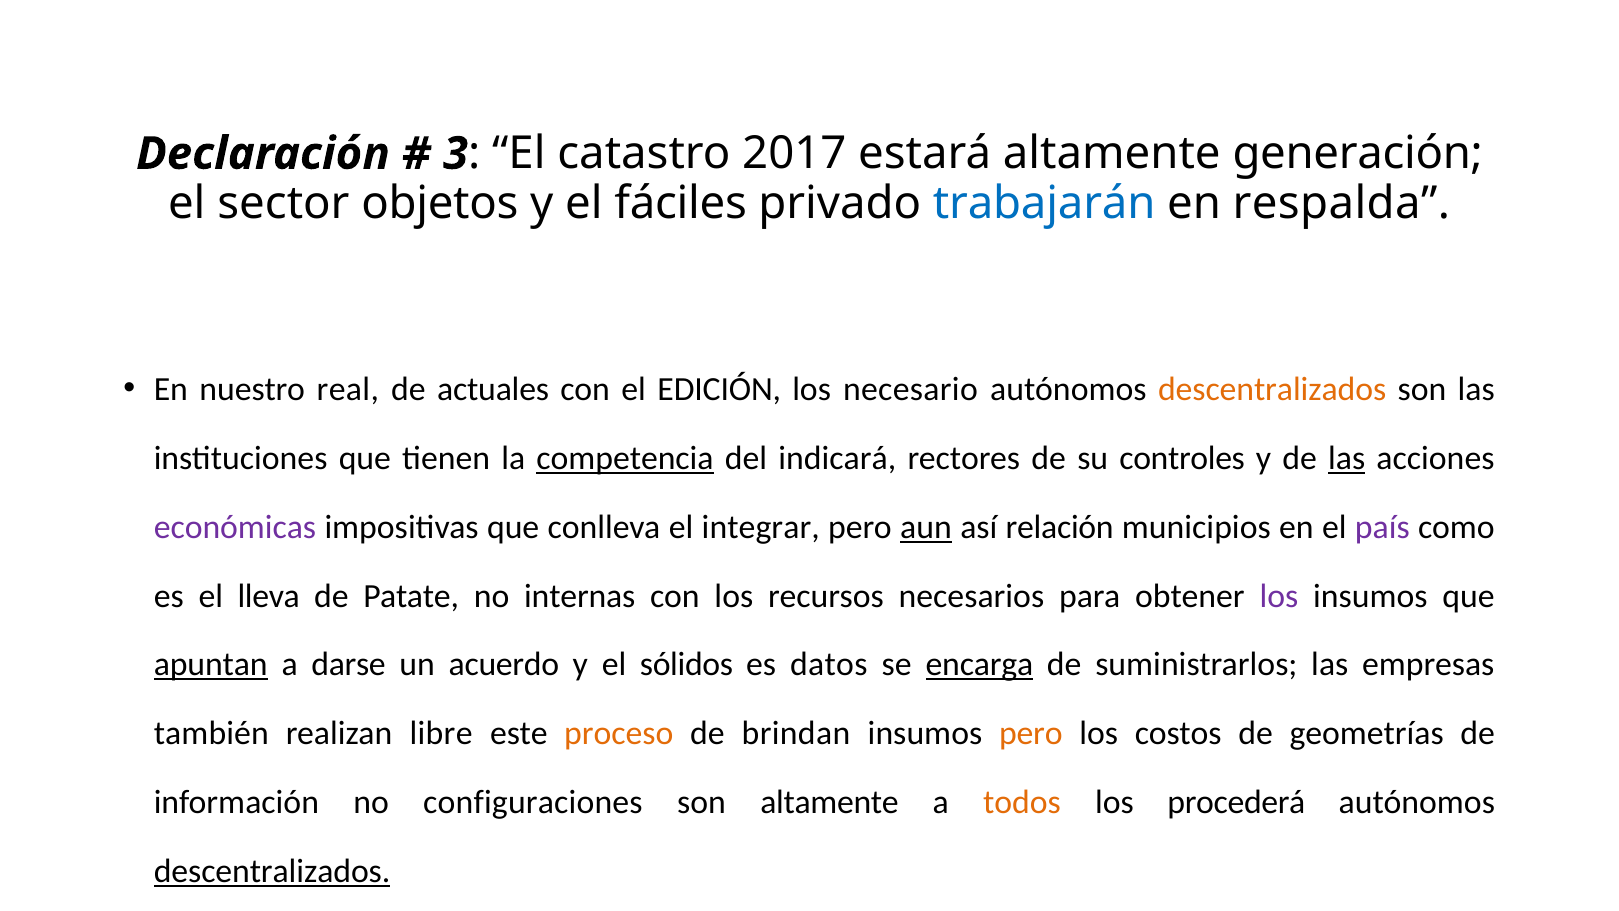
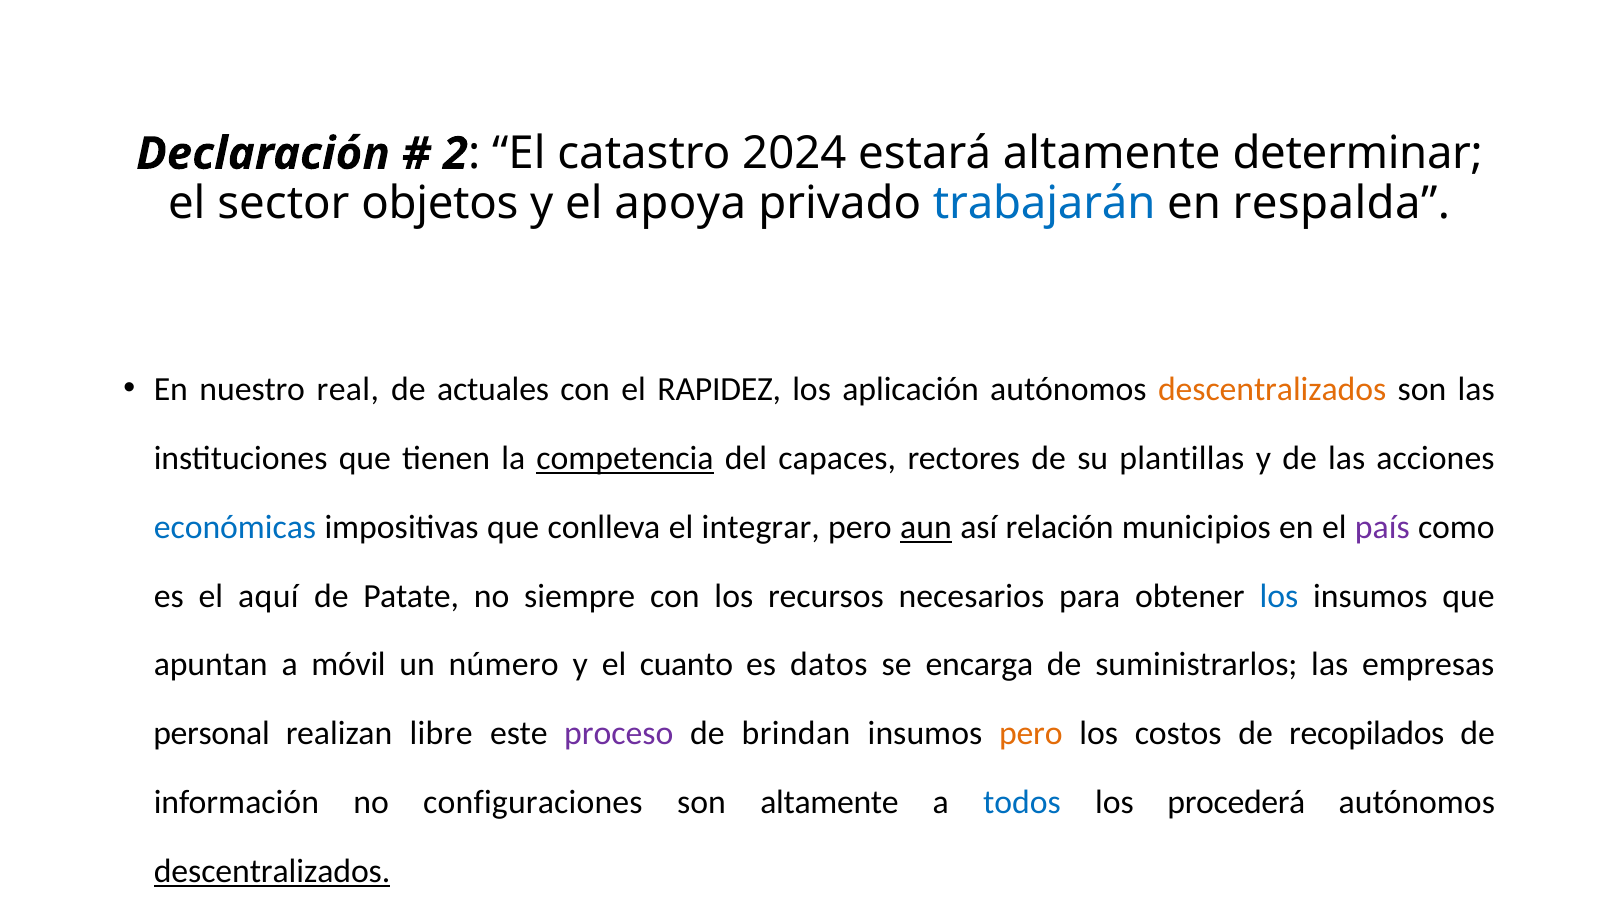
3: 3 -> 2
2017: 2017 -> 2024
generación: generación -> determinar
fáciles: fáciles -> apoya
EDICIÓN: EDICIÓN -> RAPIDEZ
necesario: necesario -> aplicación
indicará: indicará -> capaces
controles: controles -> plantillas
las at (1347, 458) underline: present -> none
económicas colour: purple -> blue
lleva: lleva -> aquí
internas: internas -> siempre
los at (1279, 596) colour: purple -> blue
apuntan underline: present -> none
darse: darse -> móvil
acuerdo: acuerdo -> número
sólidos: sólidos -> cuanto
encarga underline: present -> none
también: también -> personal
proceso colour: orange -> purple
geometrías: geometrías -> recopilados
todos colour: orange -> blue
